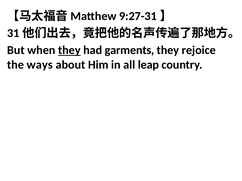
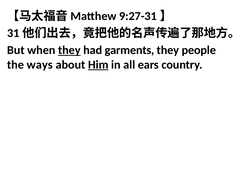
rejoice: rejoice -> people
Him underline: none -> present
leap: leap -> ears
